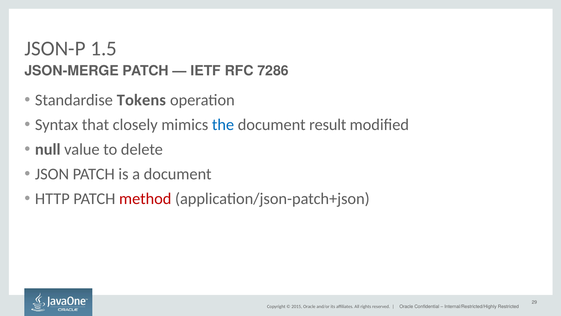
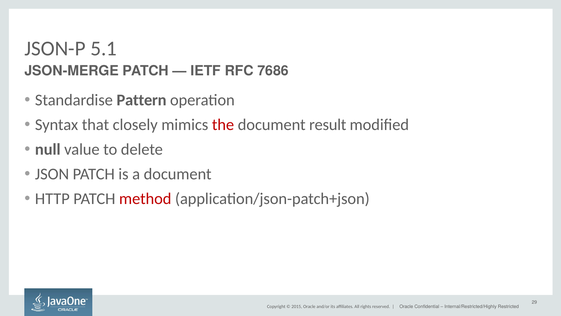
1.5: 1.5 -> 5.1
7286: 7286 -> 7686
Tokens: Tokens -> Pattern
the colour: blue -> red
